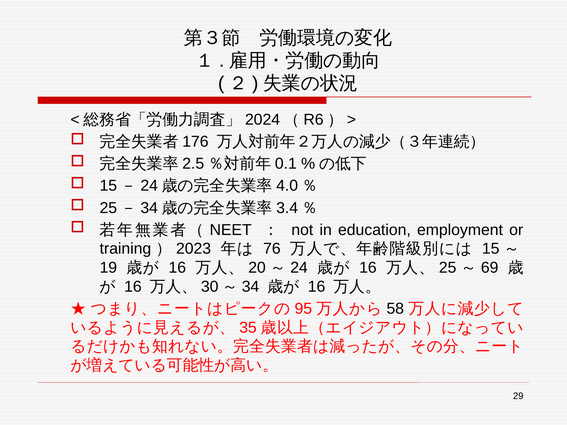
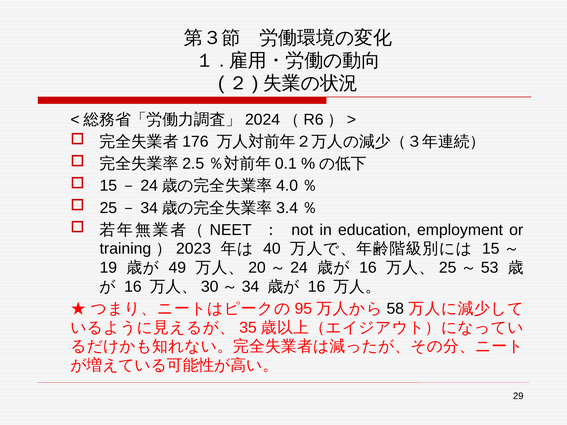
76: 76 -> 40
16 at (177, 268): 16 -> 49
69: 69 -> 53
